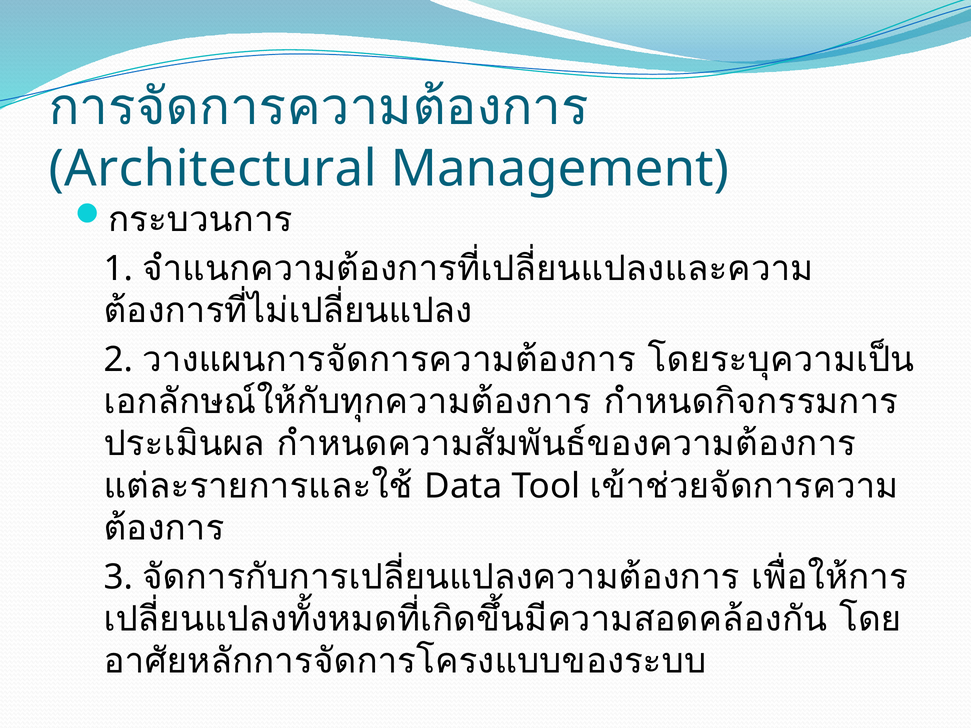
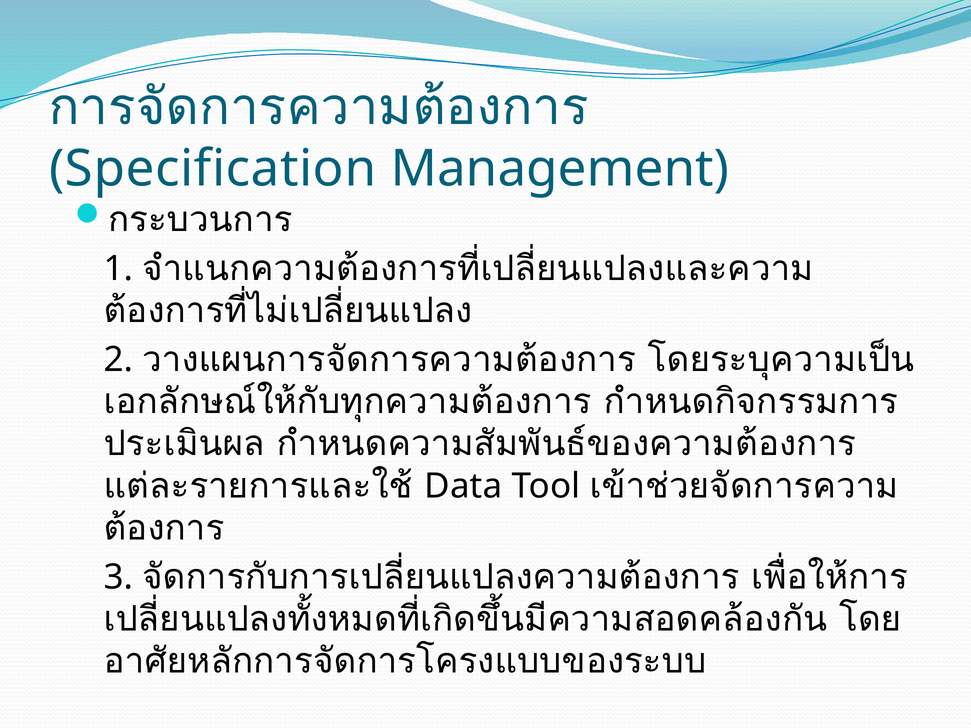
Architectural: Architectural -> Specification
